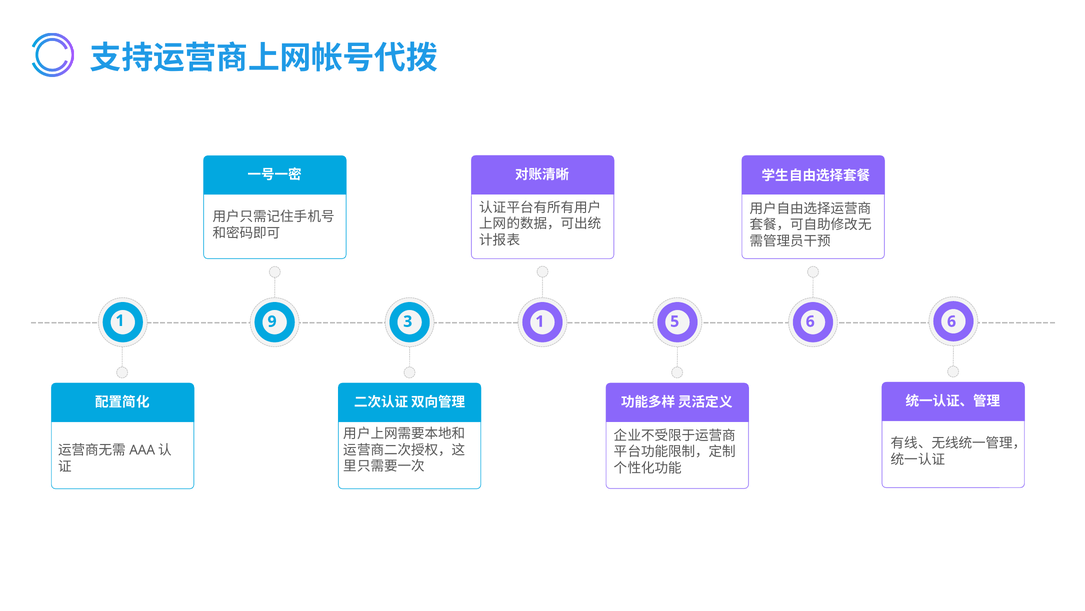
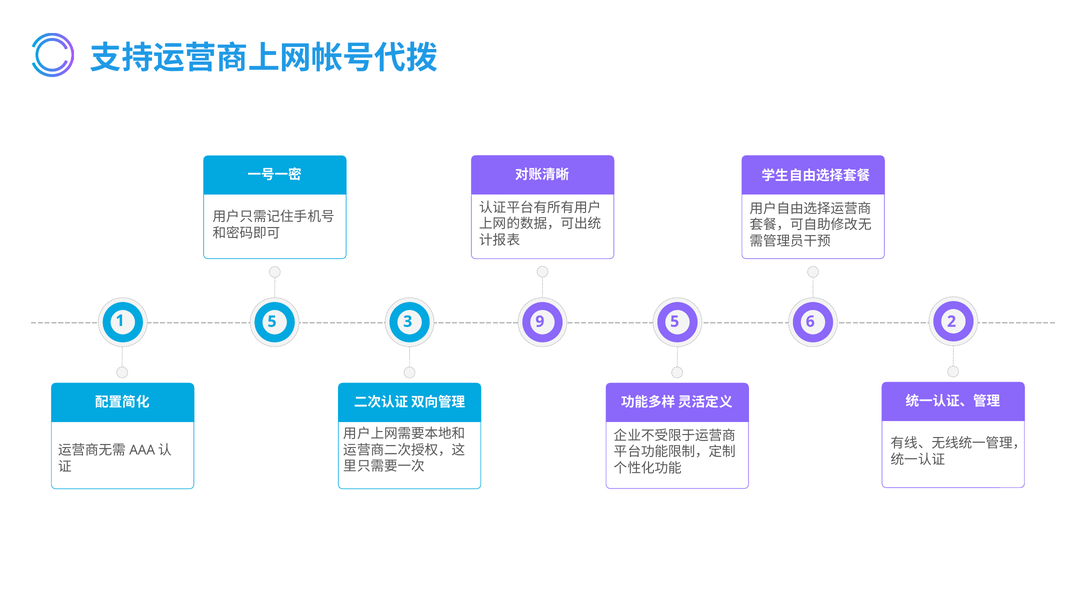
1 9: 9 -> 5
3 1: 1 -> 9
6 6: 6 -> 2
